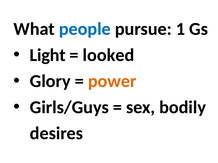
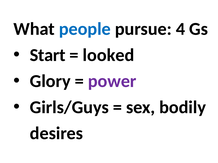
1: 1 -> 4
Light: Light -> Start
power colour: orange -> purple
